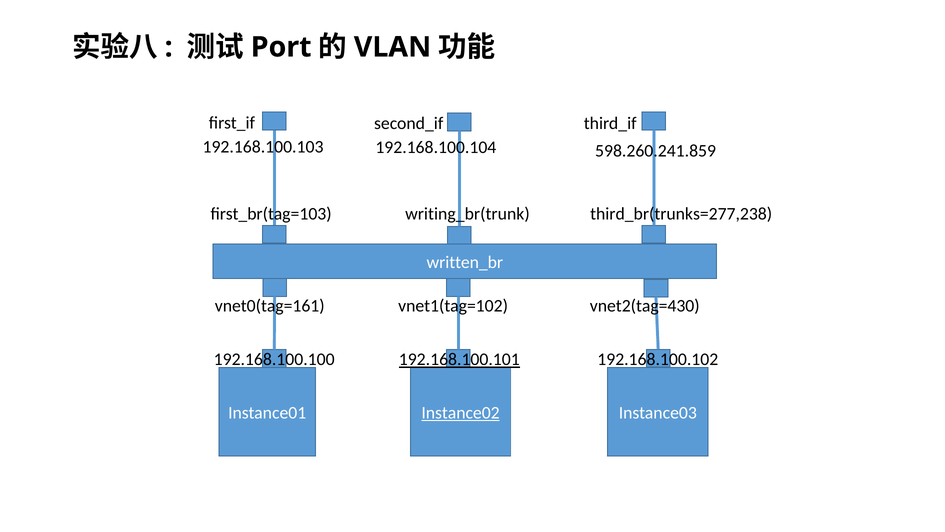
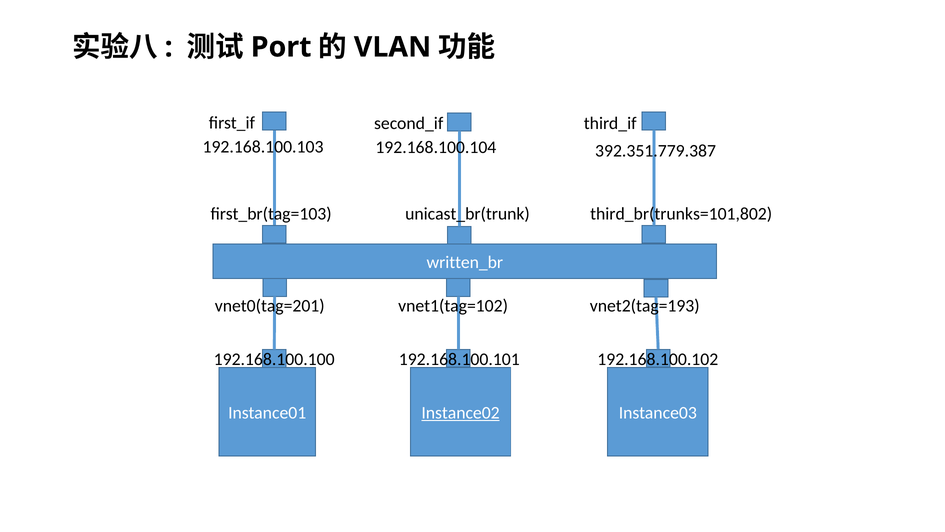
598.260.241.859: 598.260.241.859 -> 392.351.779.387
writing_br(trunk: writing_br(trunk -> unicast_br(trunk
third_br(trunks=277,238: third_br(trunks=277,238 -> third_br(trunks=101,802
vnet0(tag=161: vnet0(tag=161 -> vnet0(tag=201
vnet2(tag=430: vnet2(tag=430 -> vnet2(tag=193
192.168.100.101 underline: present -> none
